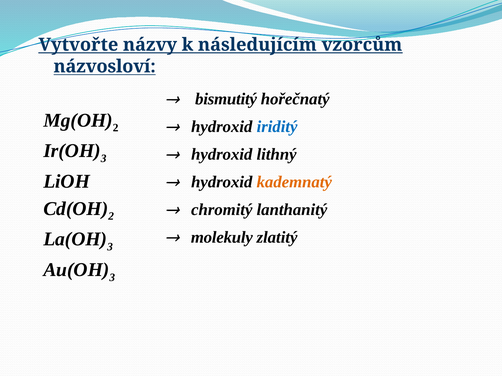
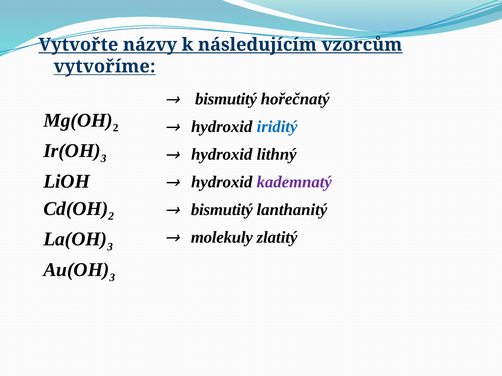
názvosloví: názvosloví -> vytvoříme
kademnatý colour: orange -> purple
chromitý at (222, 210): chromitý -> bismutitý
